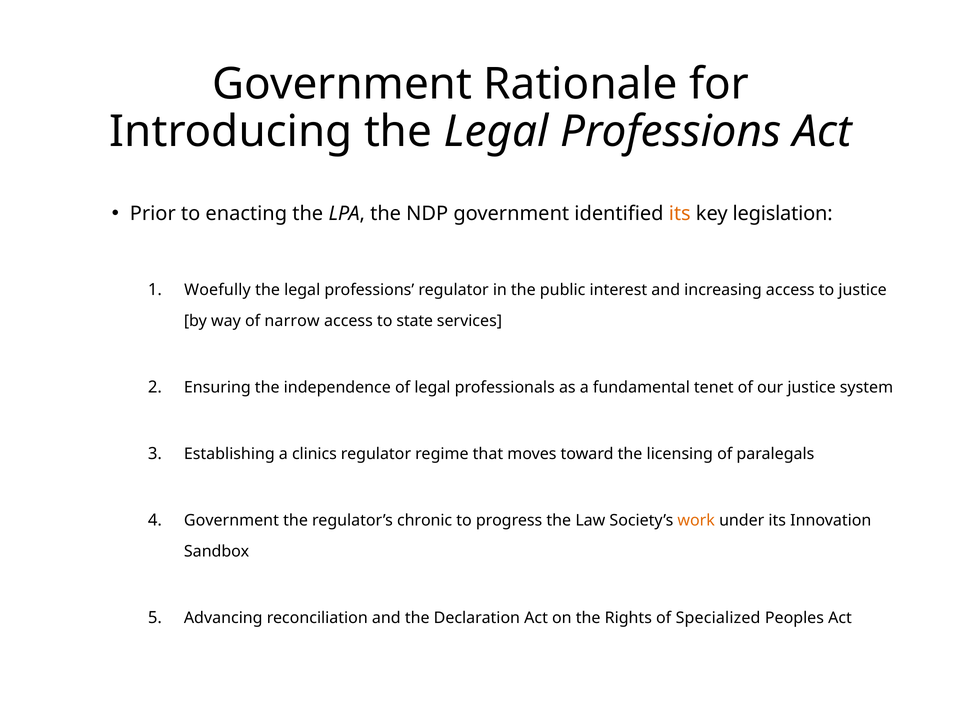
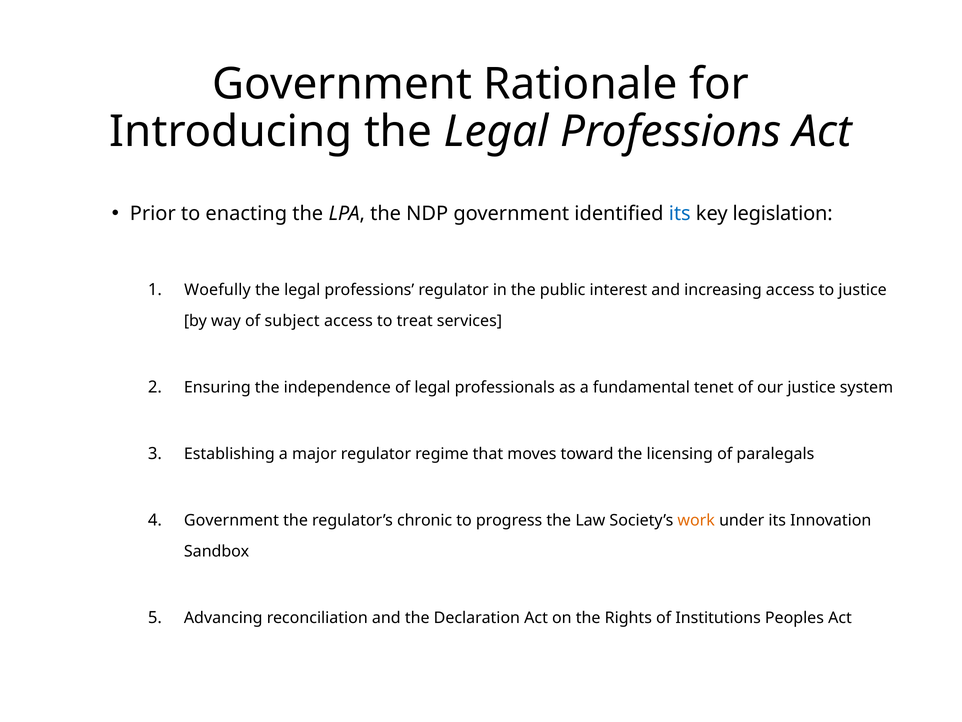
its at (680, 214) colour: orange -> blue
narrow: narrow -> subject
state: state -> treat
clinics: clinics -> major
Specialized: Specialized -> Institutions
